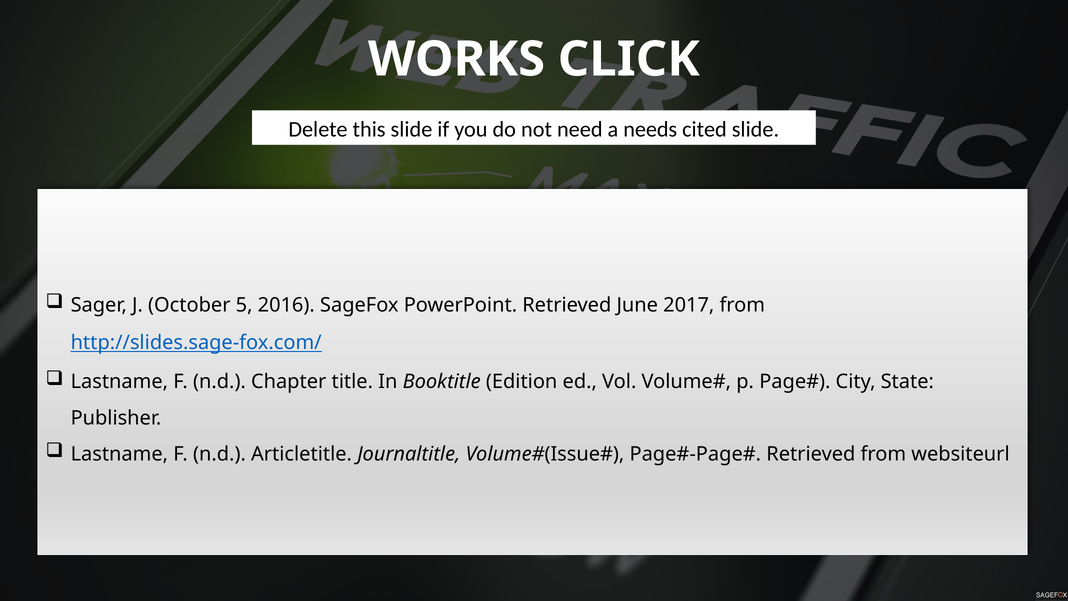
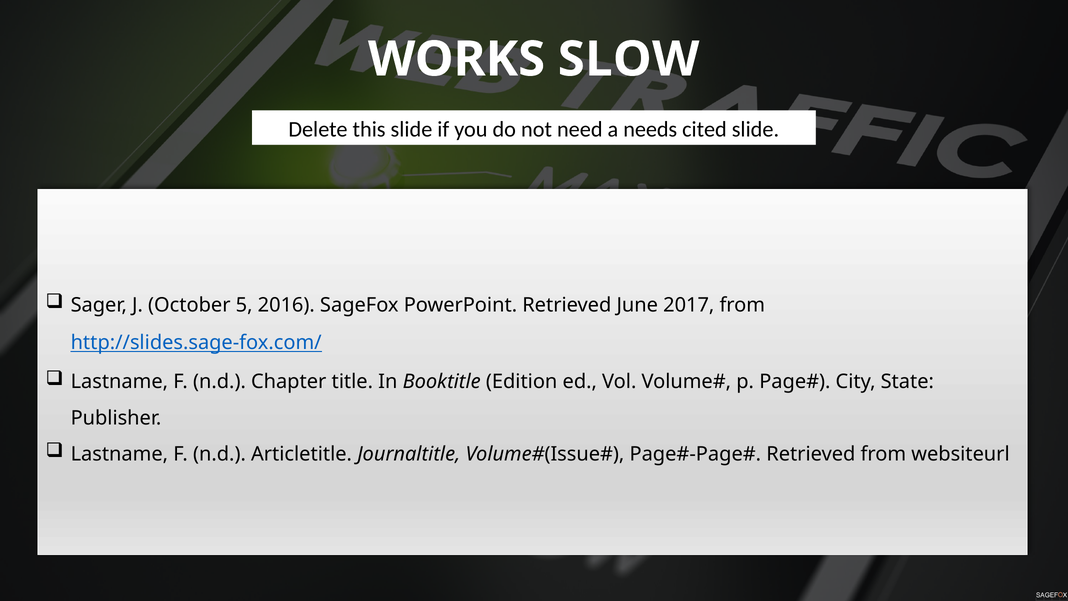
CLICK: CLICK -> SLOW
